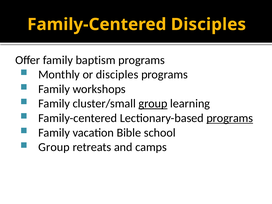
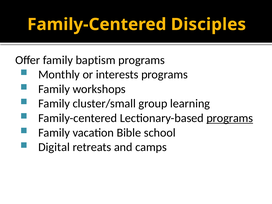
or disciples: disciples -> interests
group at (153, 104) underline: present -> none
Group at (54, 147): Group -> Digital
